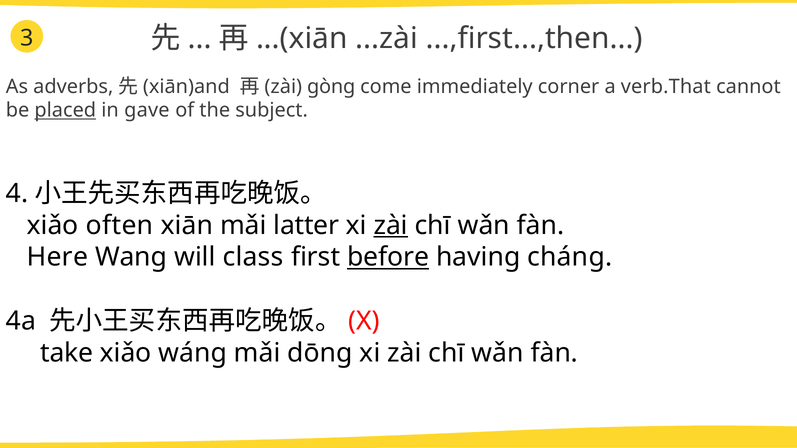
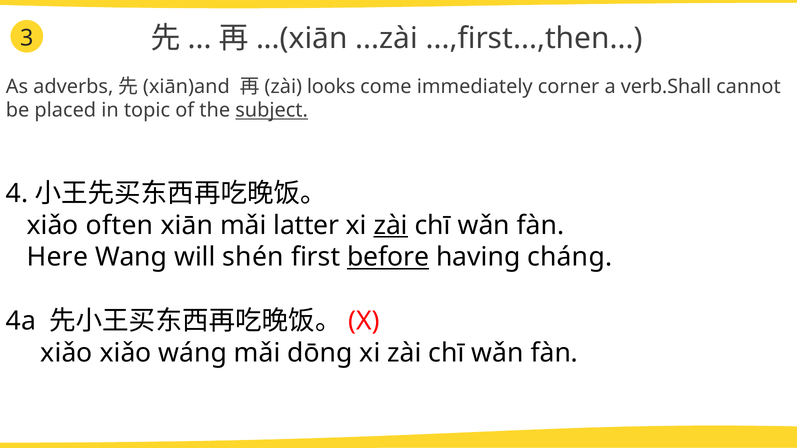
gòng: gòng -> looks
verb.That: verb.That -> verb.Shall
placed underline: present -> none
gave: gave -> topic
subject underline: none -> present
class: class -> shén
take at (67, 353): take -> xiǎo
